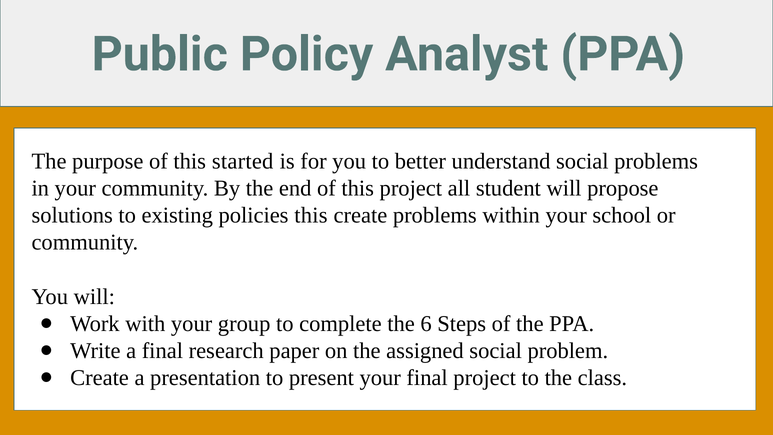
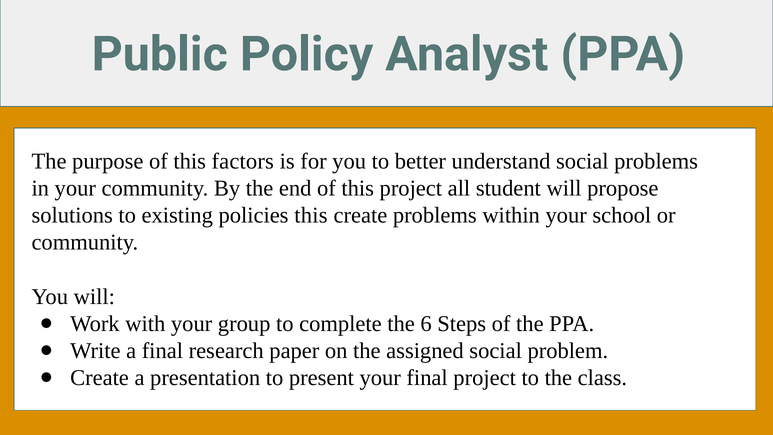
started: started -> factors
